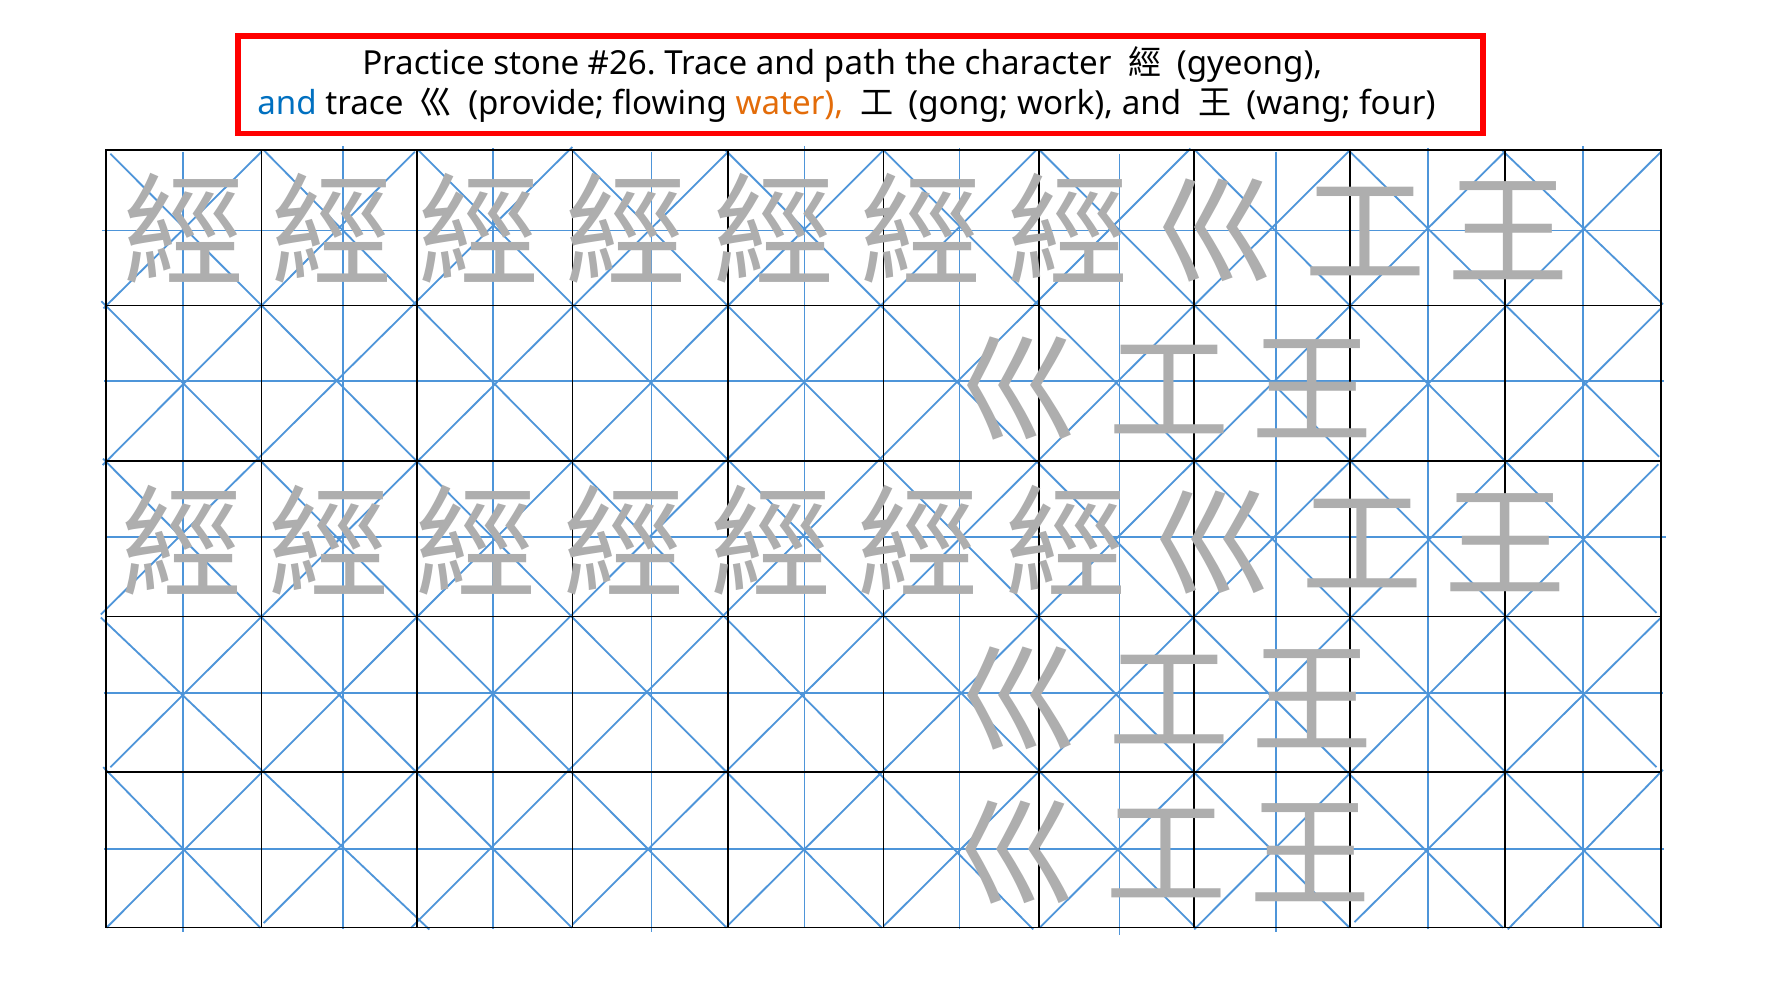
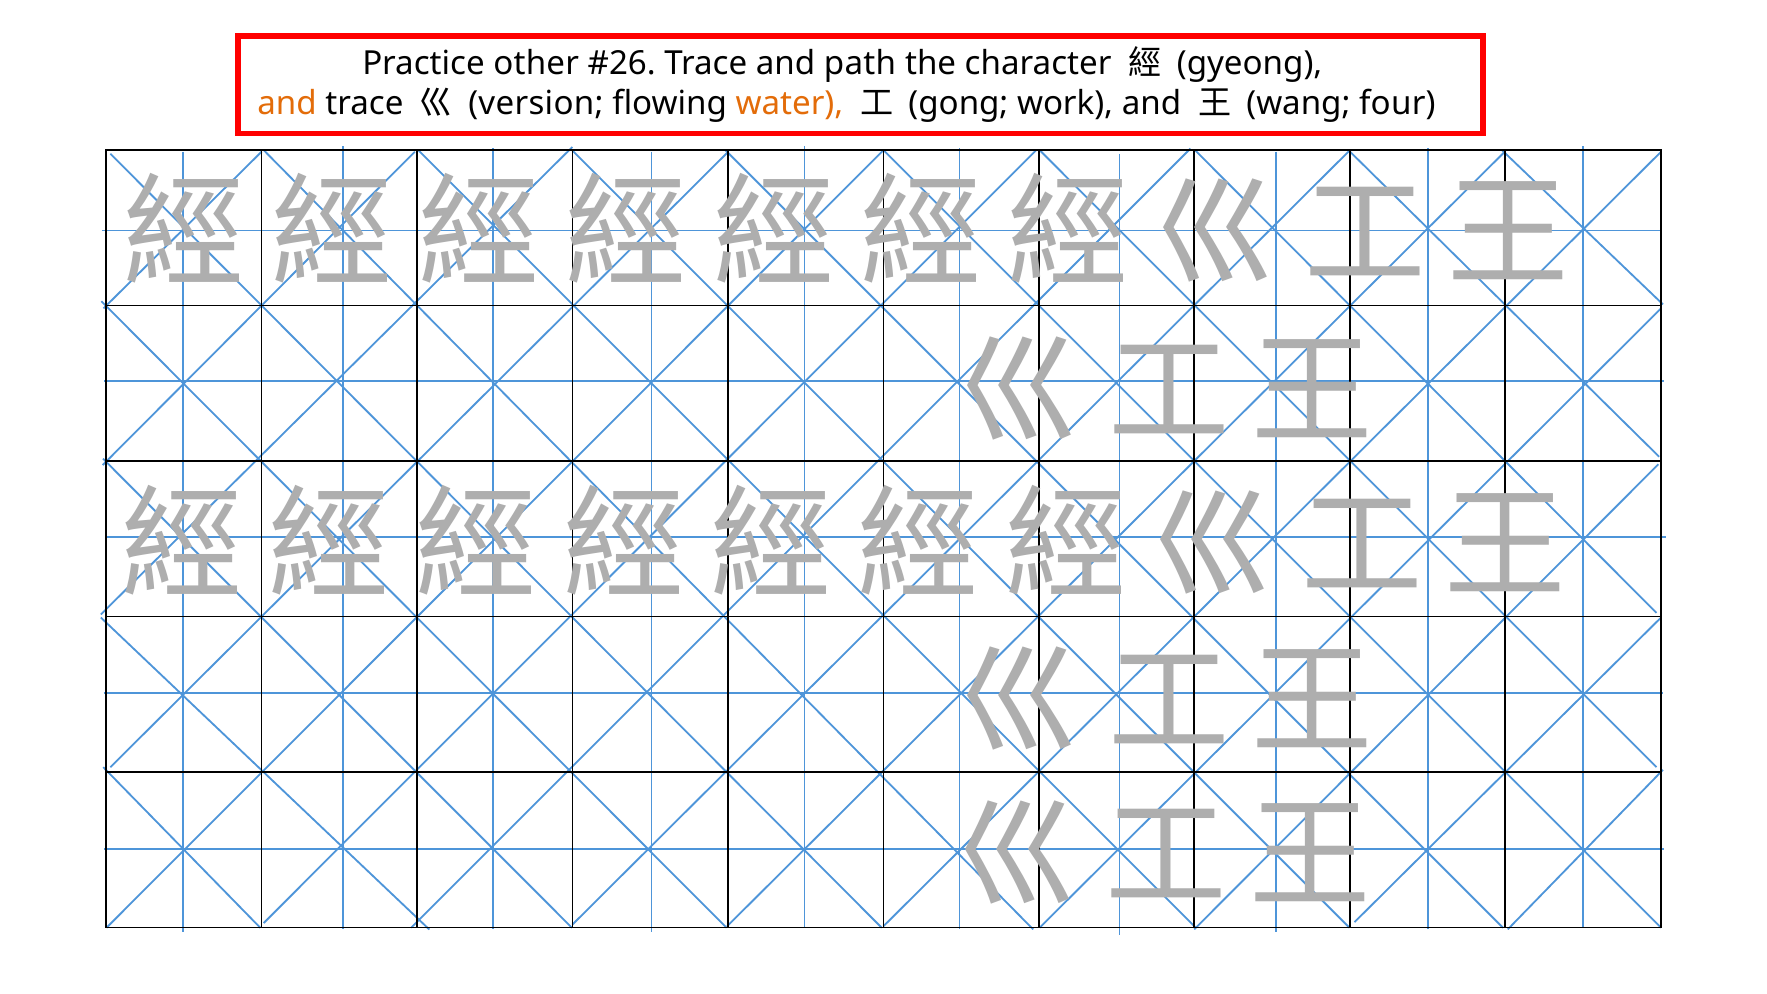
stone: stone -> other
and at (287, 103) colour: blue -> orange
provide: provide -> version
